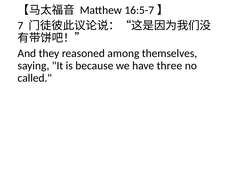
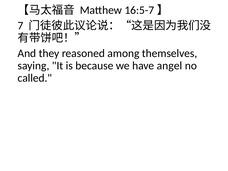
three: three -> angel
